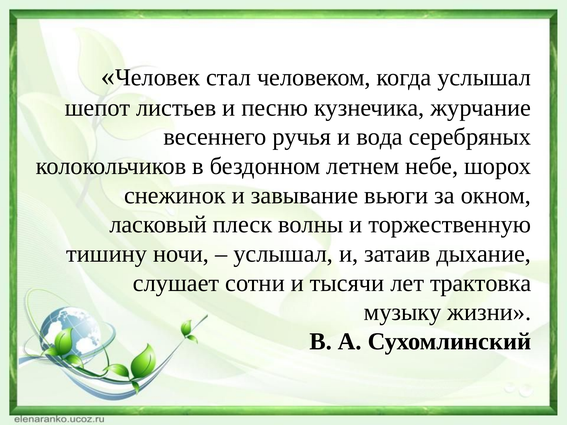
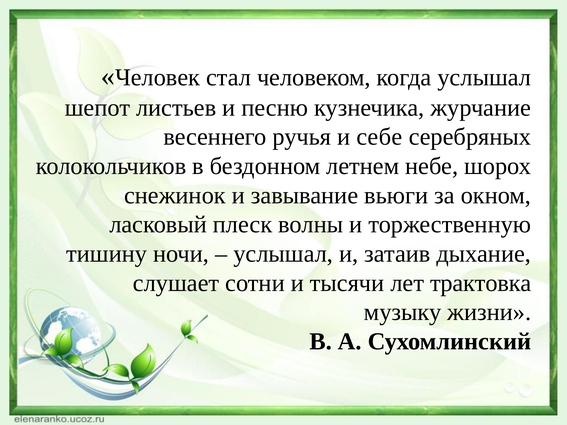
вода: вода -> себе
